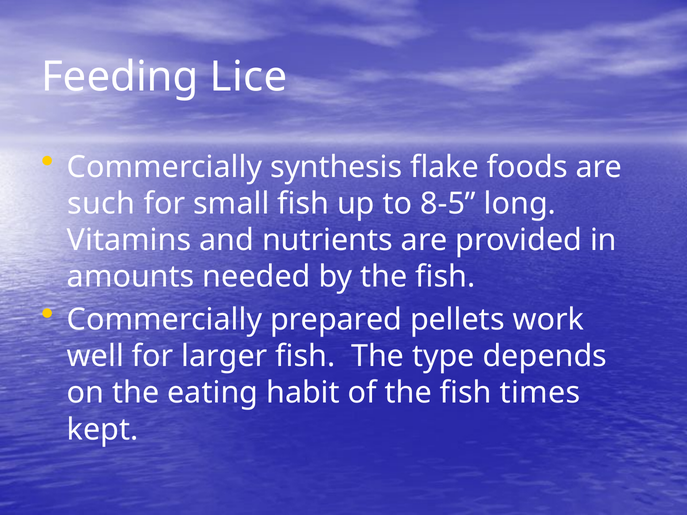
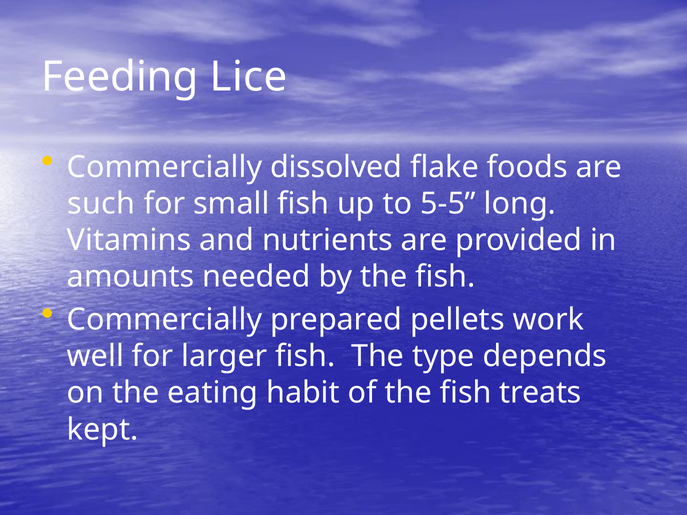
synthesis: synthesis -> dissolved
8-5: 8-5 -> 5-5
times: times -> treats
